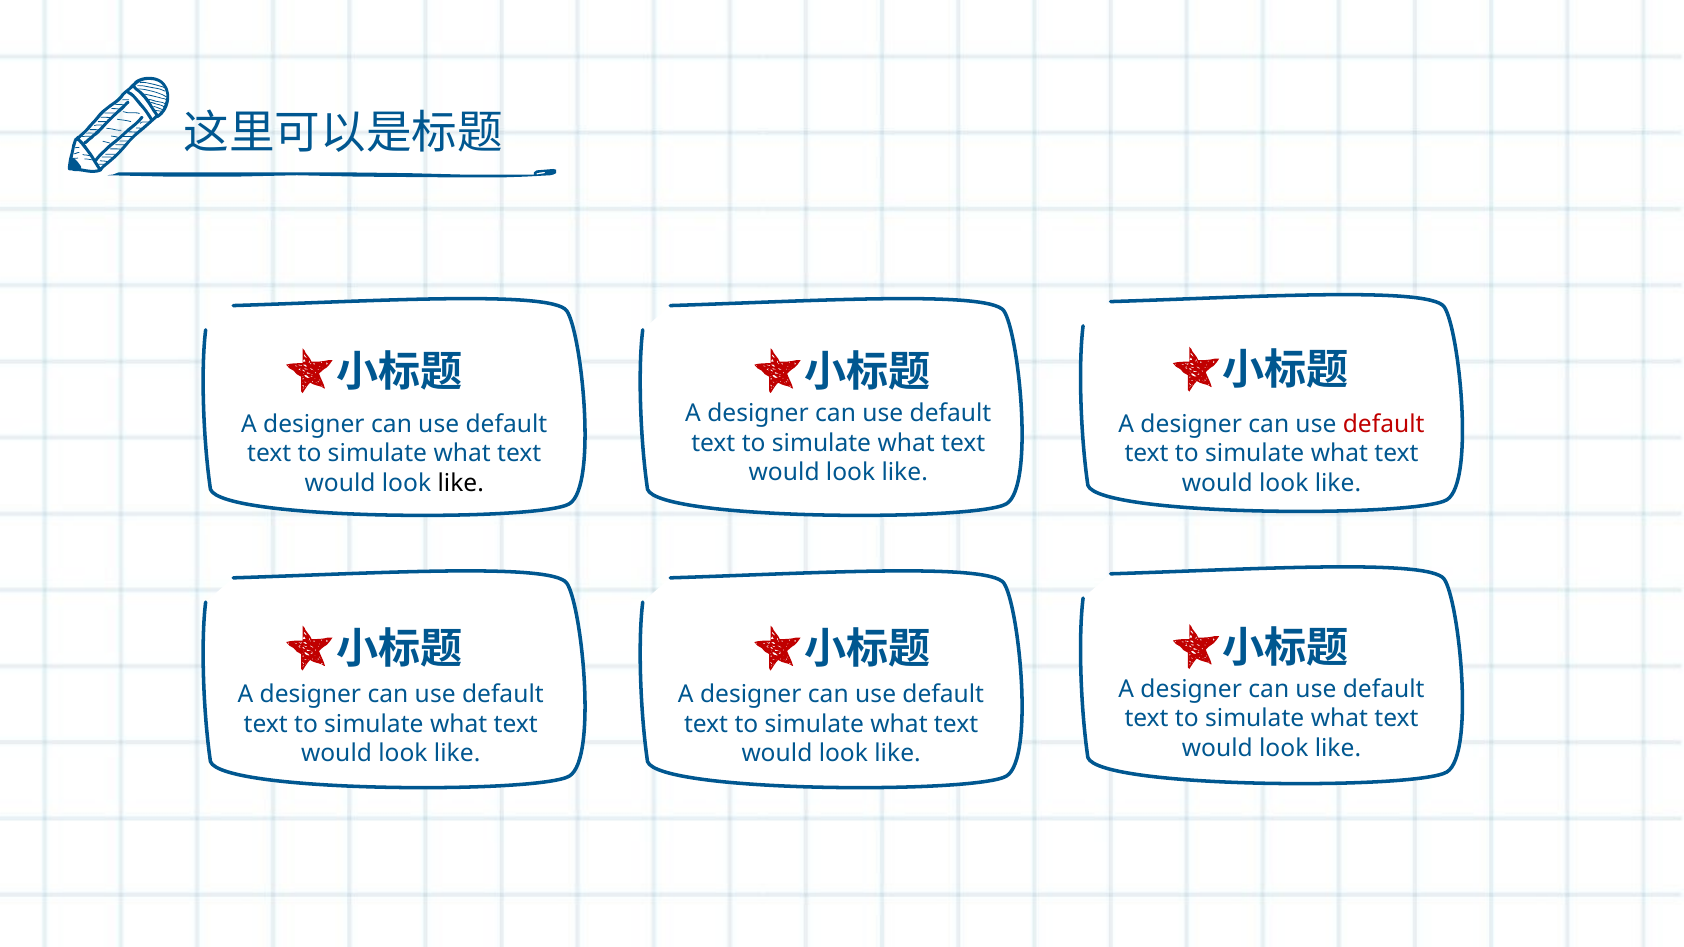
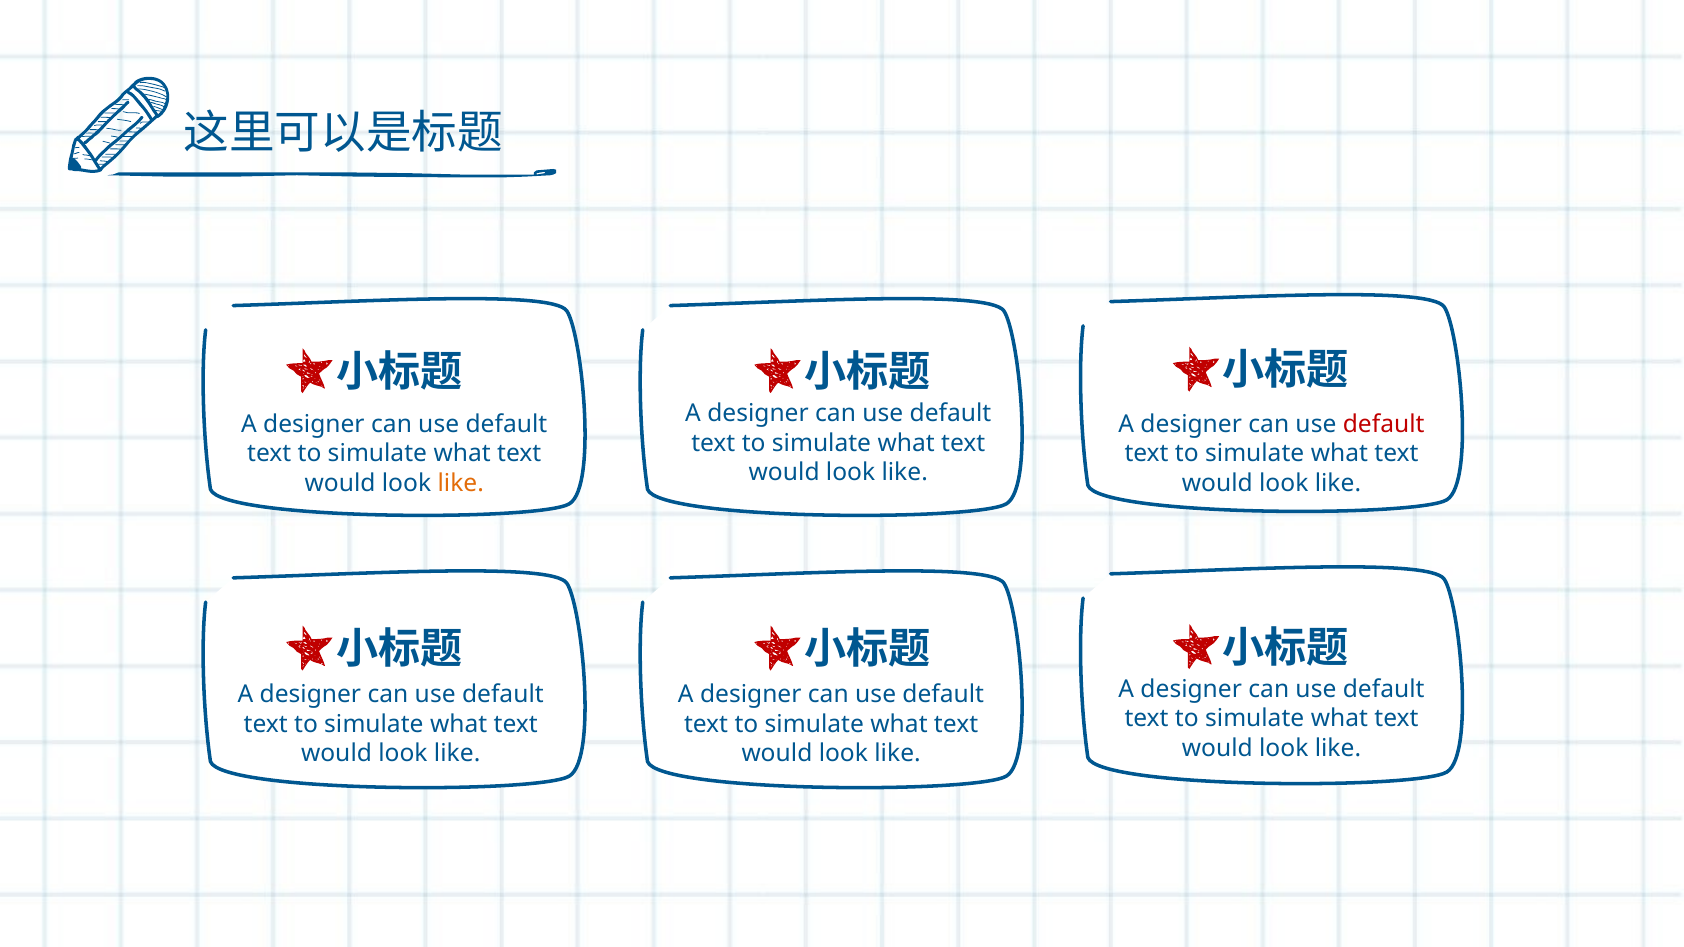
like at (461, 483) colour: black -> orange
